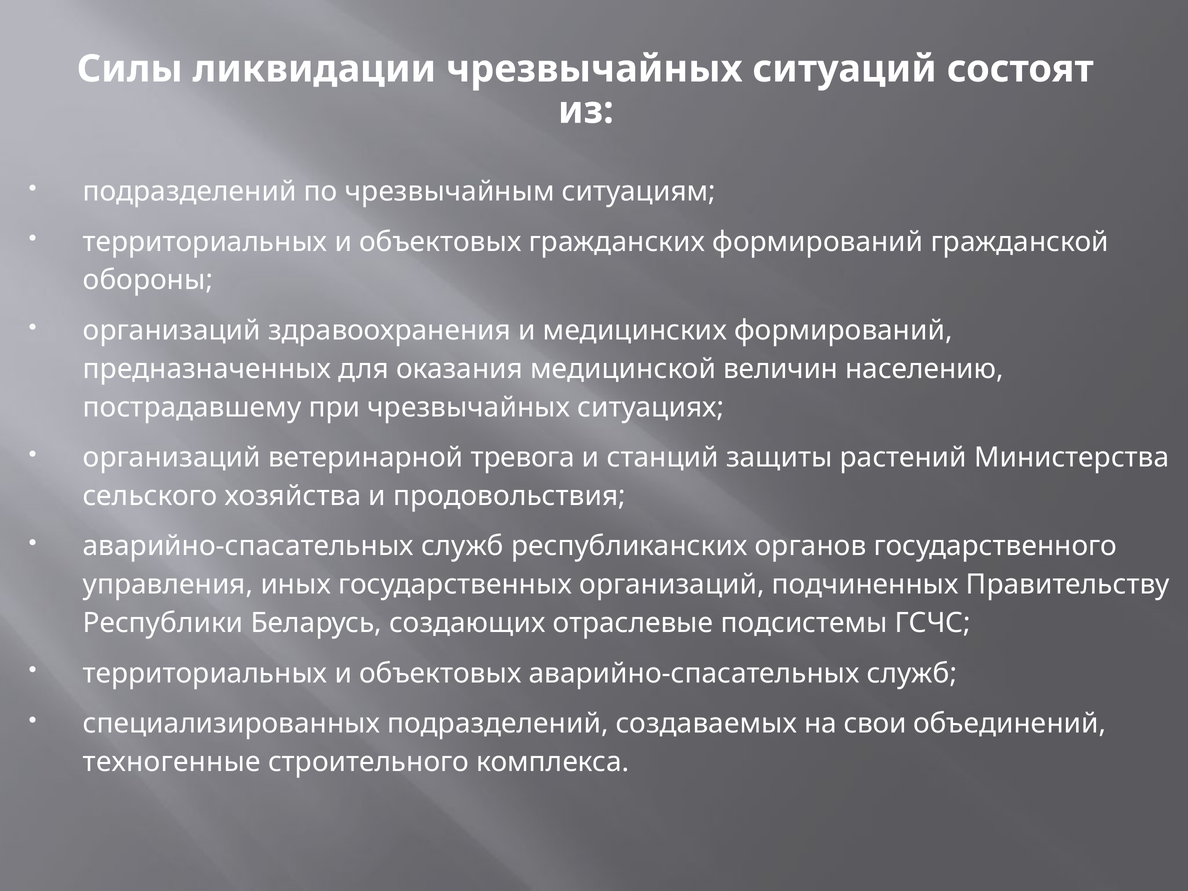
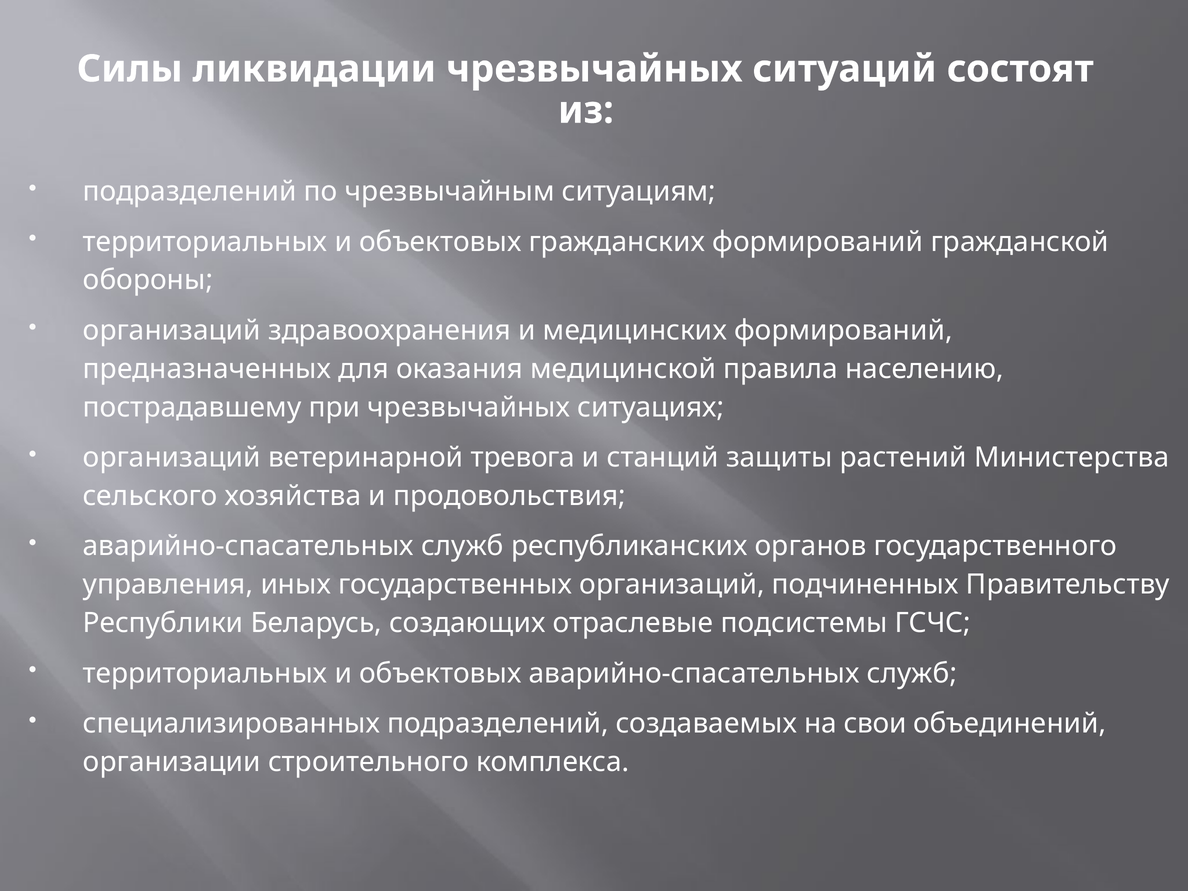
величин: величин -> правила
техногенные: техногенные -> организации
